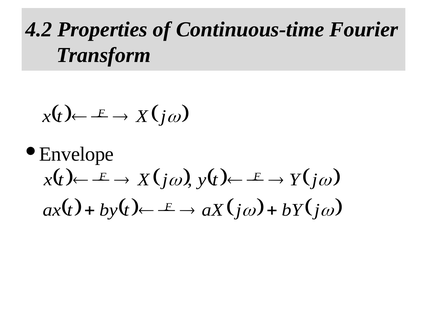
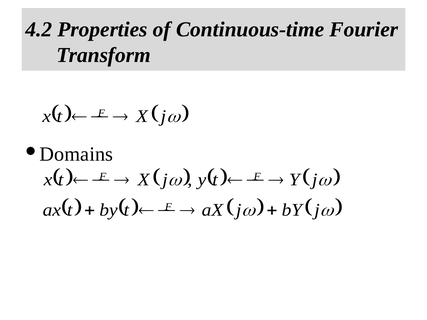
Envelope: Envelope -> Domains
